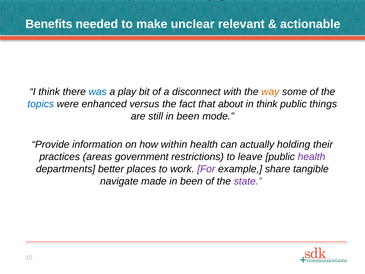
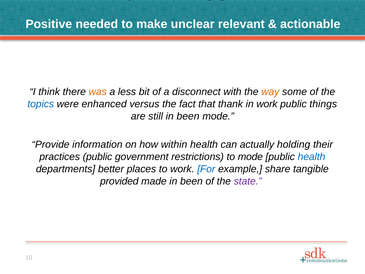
Benefits: Benefits -> Positive
was colour: blue -> orange
play: play -> less
about: about -> thank
in think: think -> work
practices areas: areas -> public
to leave: leave -> mode
health at (312, 157) colour: purple -> blue
For colour: purple -> blue
navigate: navigate -> provided
